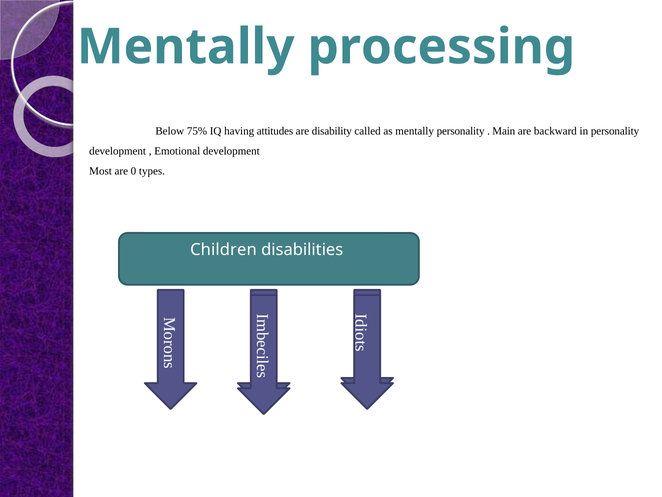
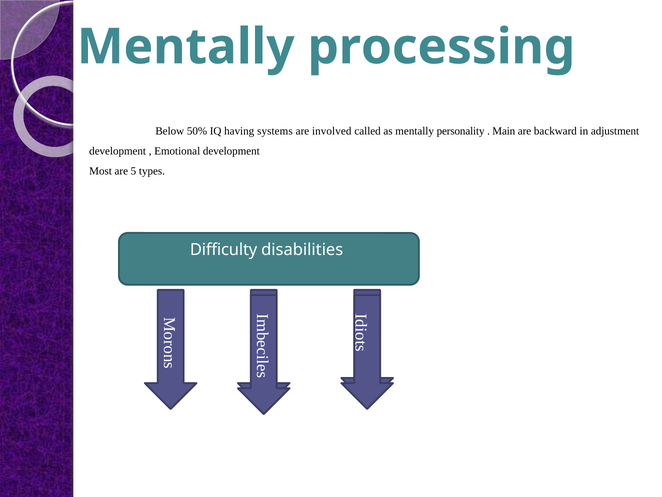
75%: 75% -> 50%
attitudes: attitudes -> systems
disability: disability -> involved
in personality: personality -> adjustment
0: 0 -> 5
Children: Children -> Difficulty
